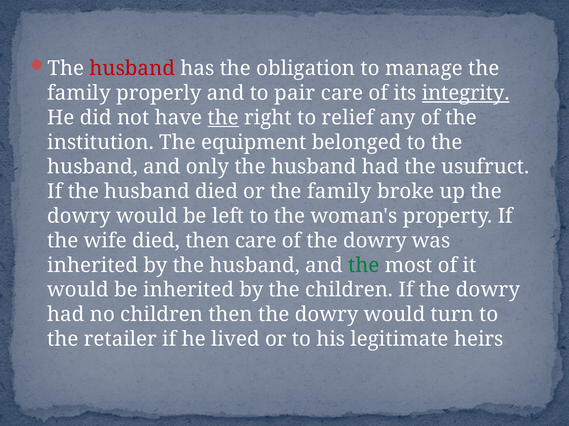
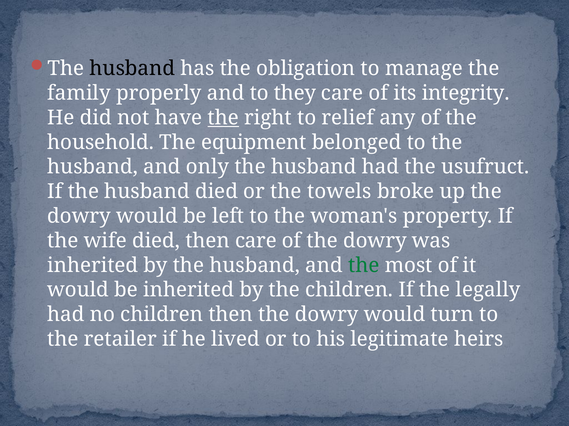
husband at (132, 69) colour: red -> black
pair: pair -> they
integrity underline: present -> none
institution: institution -> household
or the family: family -> towels
If the dowry: dowry -> legally
